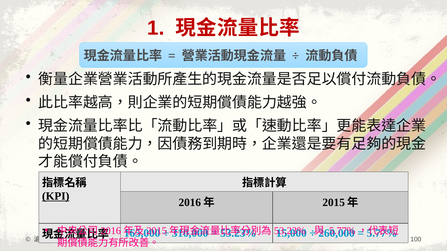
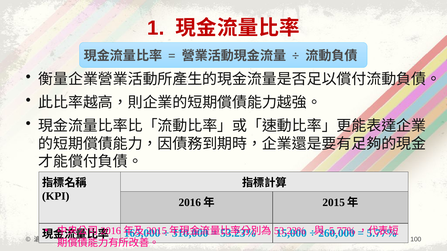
KPI underline: present -> none
